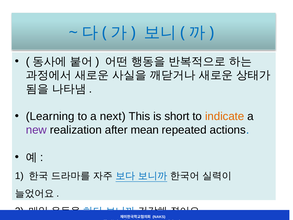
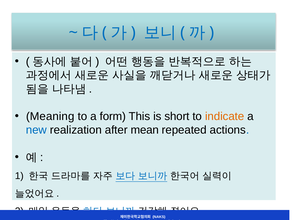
Learning: Learning -> Meaning
next: next -> form
new colour: purple -> blue
